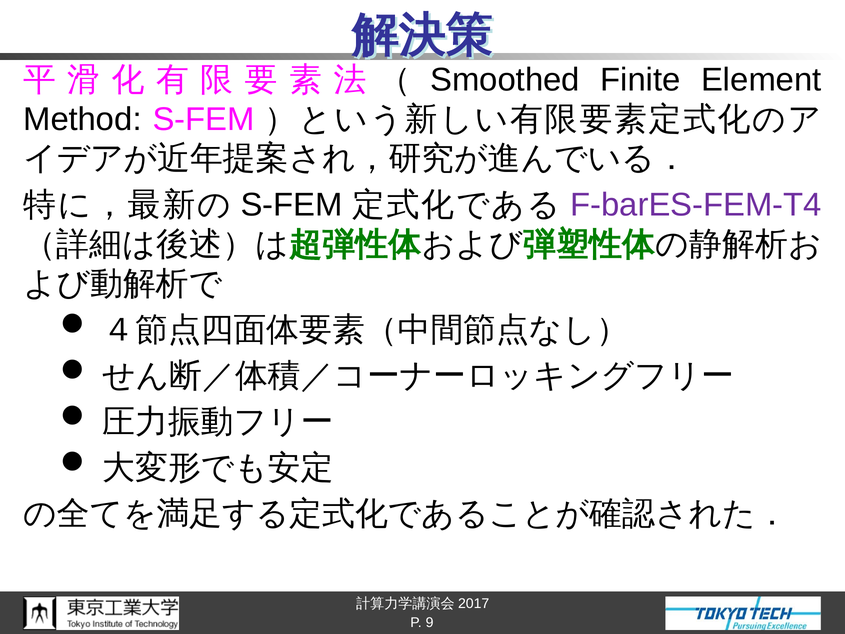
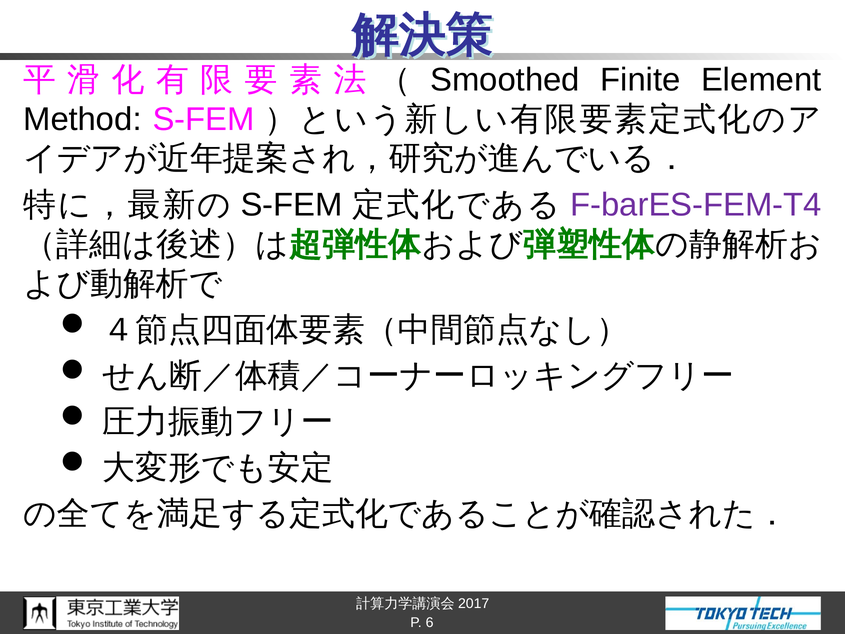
9: 9 -> 6
